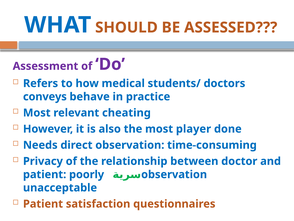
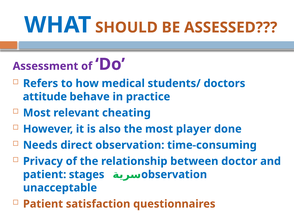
conveys: conveys -> attitude
poorly: poorly -> stages
